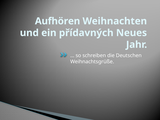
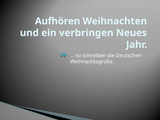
přídavných: přídavných -> verbringen
